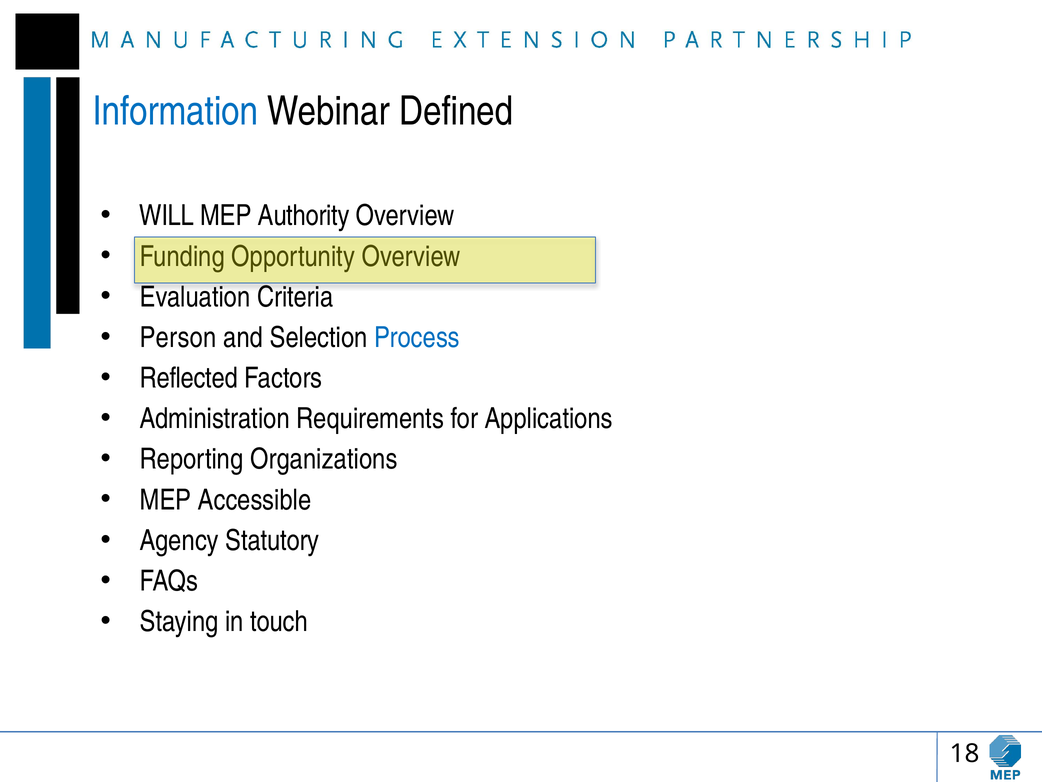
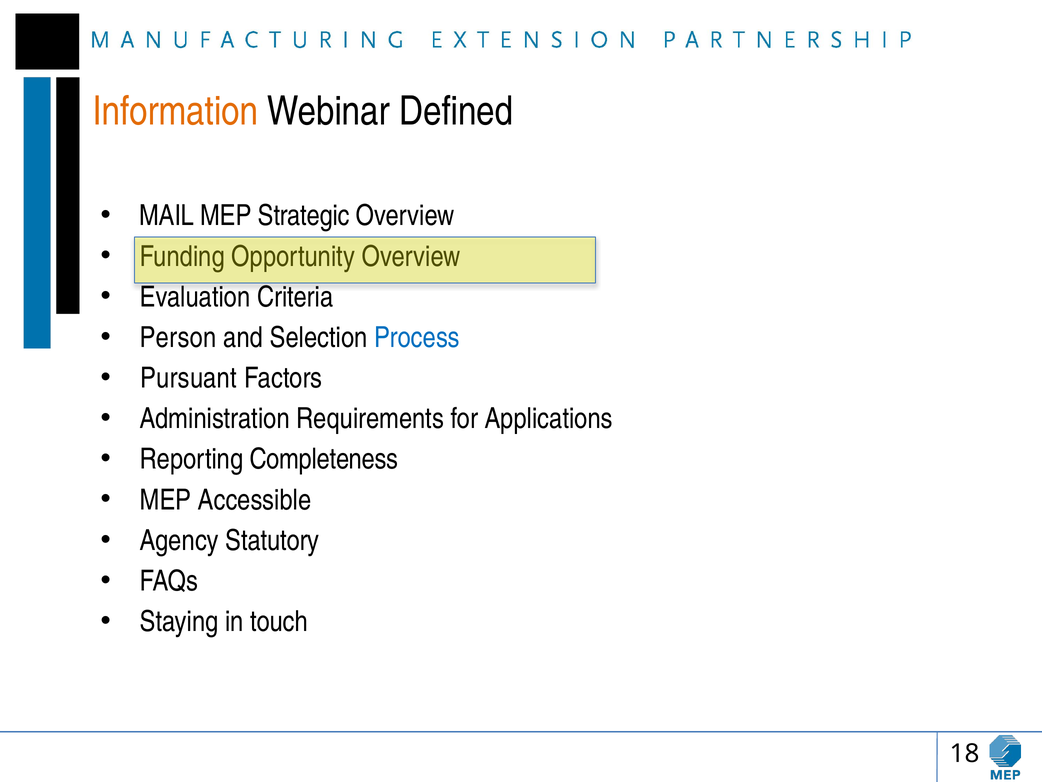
Information colour: blue -> orange
WILL: WILL -> MAIL
Authority: Authority -> Strategic
Reflected: Reflected -> Pursuant
Organizations: Organizations -> Completeness
